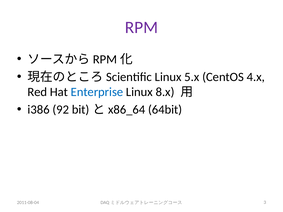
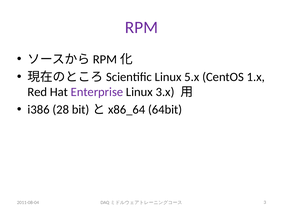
4.x: 4.x -> 1.x
Enterprise colour: blue -> purple
8.x: 8.x -> 3.x
92: 92 -> 28
